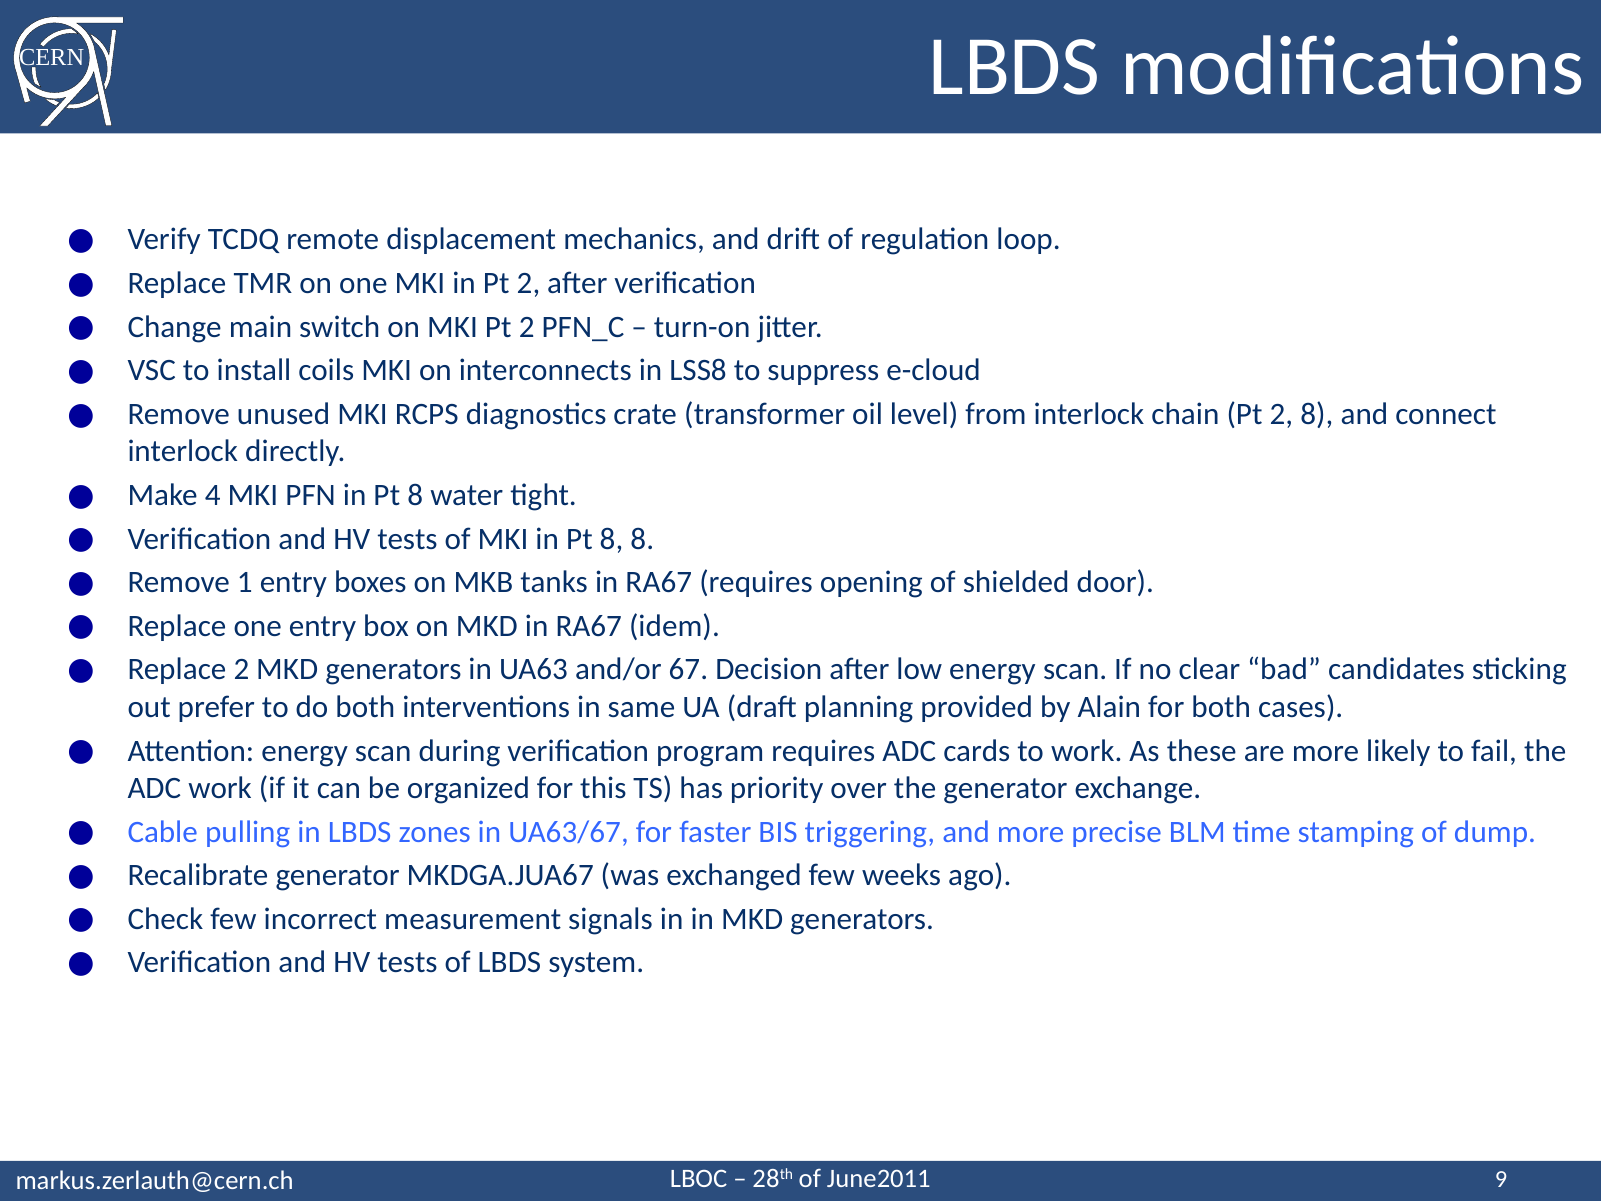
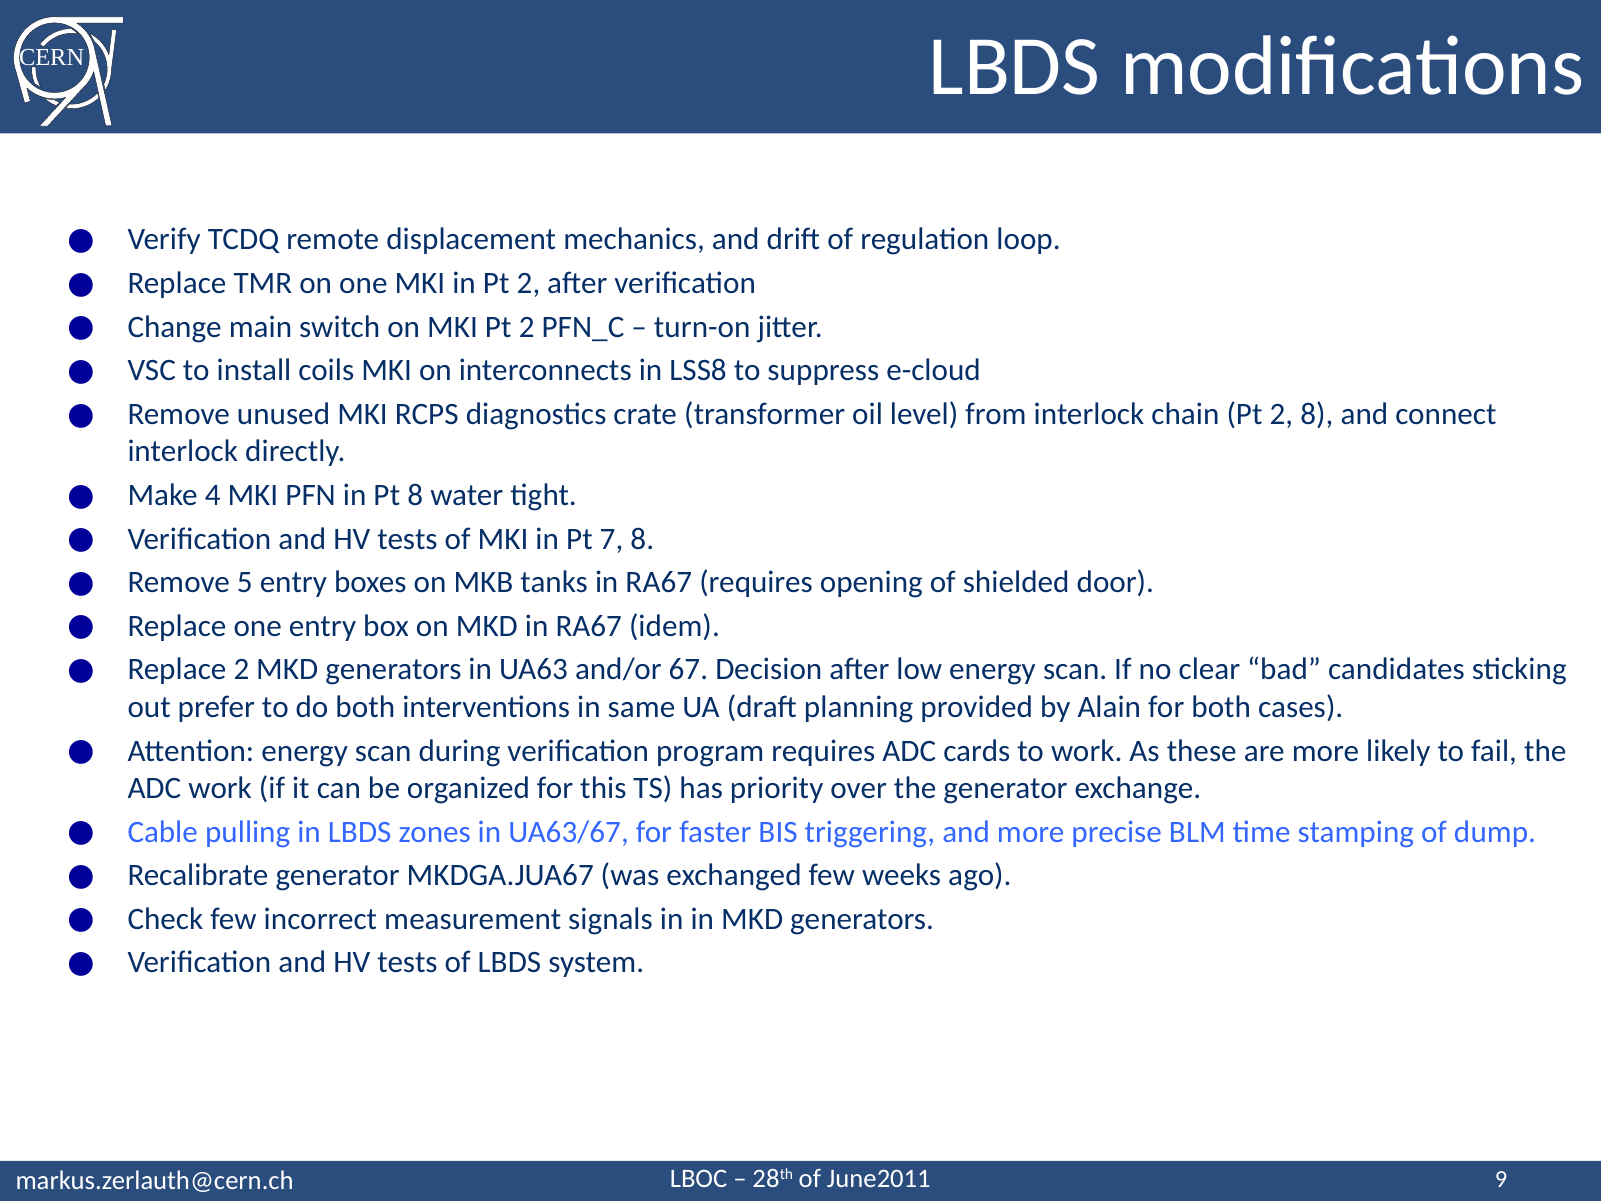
MKI in Pt 8: 8 -> 7
1: 1 -> 5
